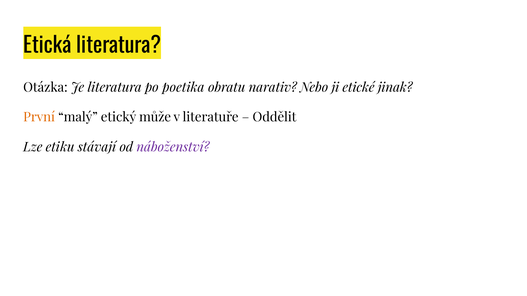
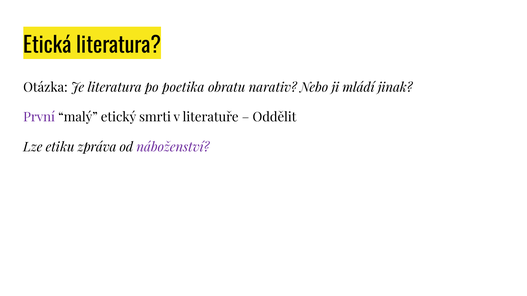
etické: etické -> mládí
První colour: orange -> purple
může: může -> smrti
stávají: stávají -> zpráva
